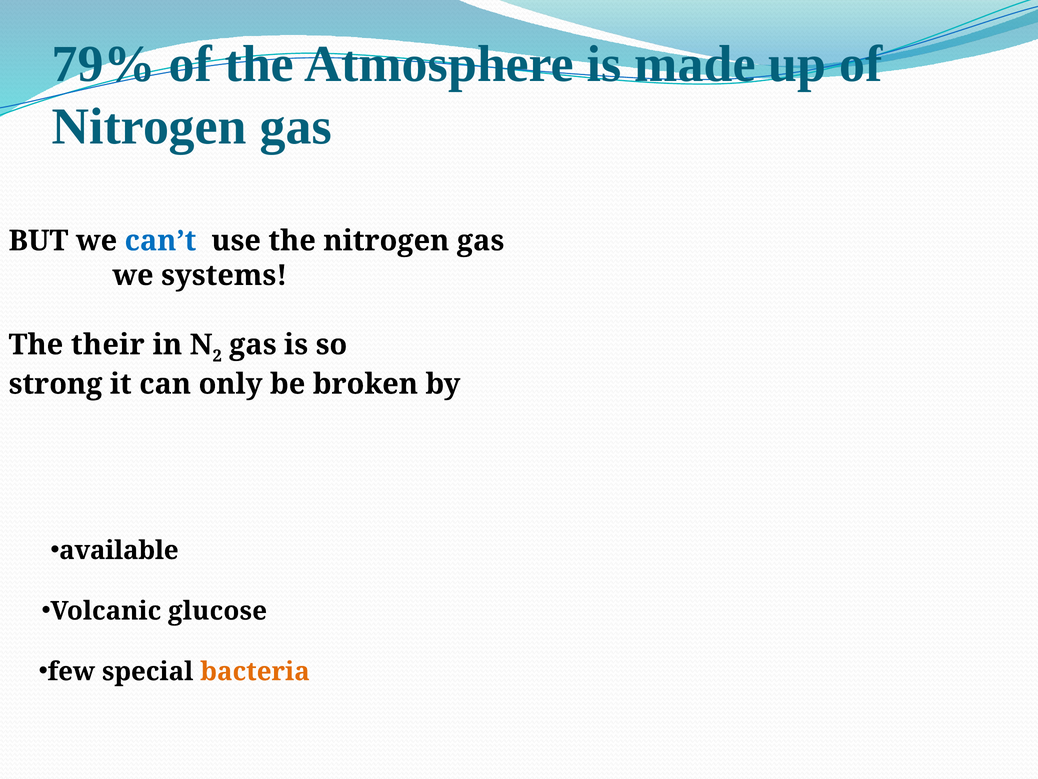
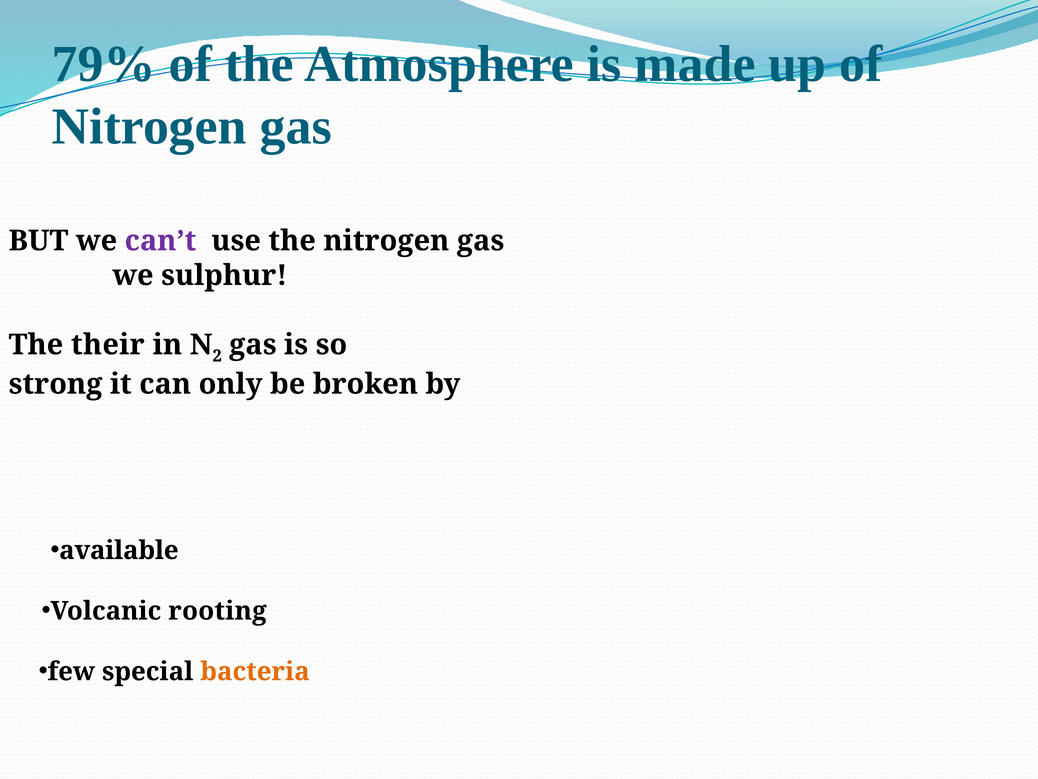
can’t colour: blue -> purple
systems: systems -> sulphur
glucose: glucose -> rooting
